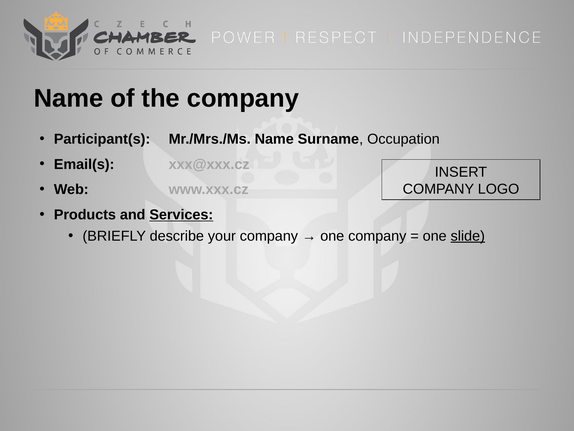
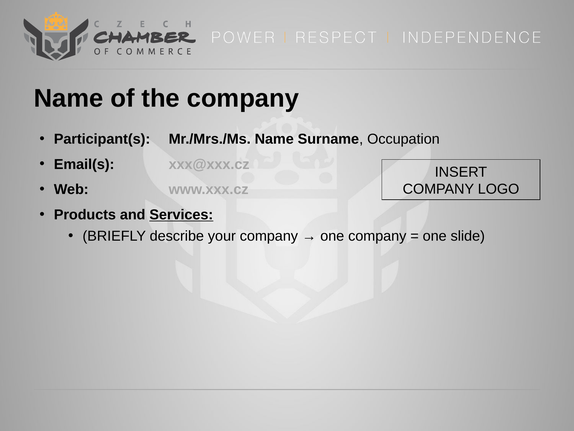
slide underline: present -> none
